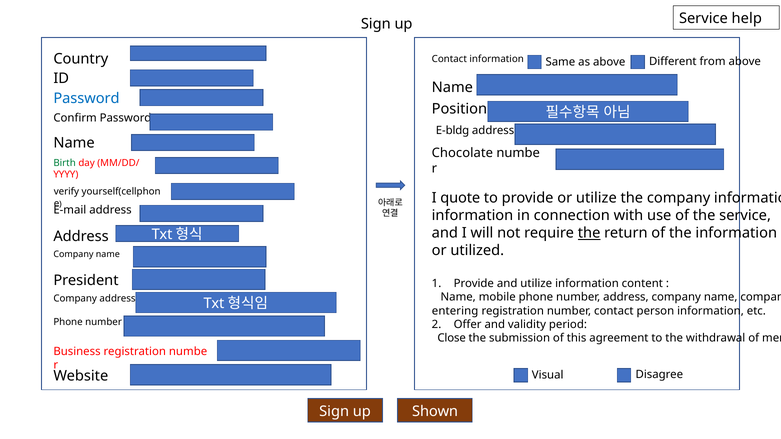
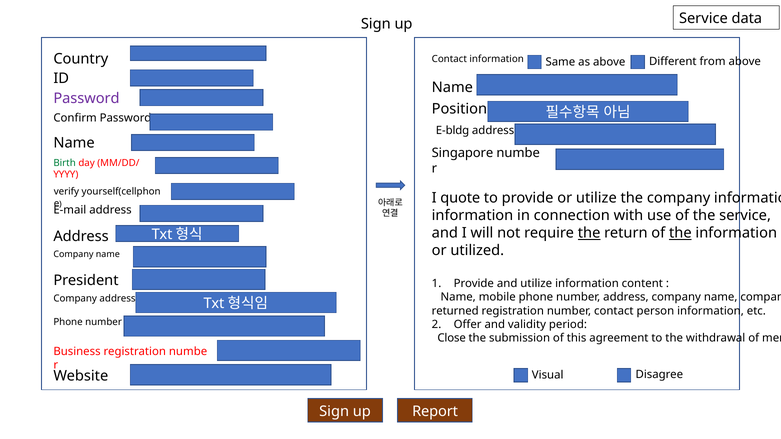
help: help -> data
Password at (86, 99) colour: blue -> purple
Chocolate: Chocolate -> Singapore
the at (680, 233) underline: none -> present
entering: entering -> returned
Shown: Shown -> Report
